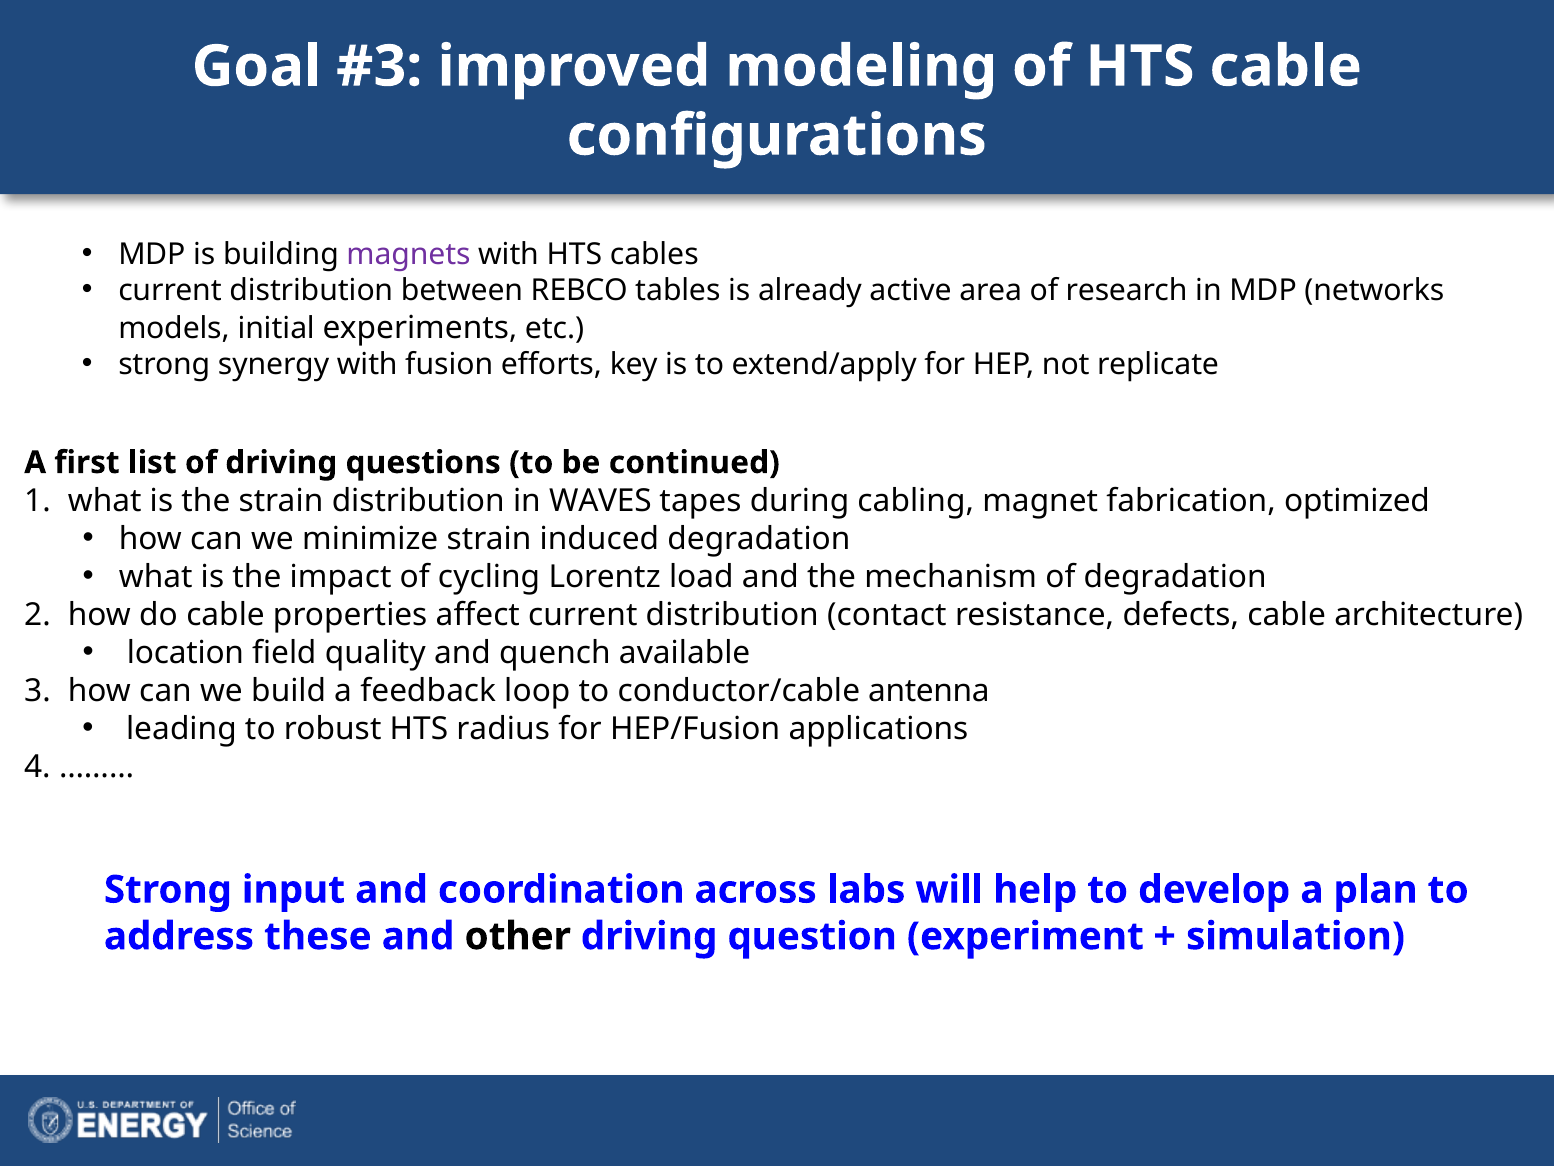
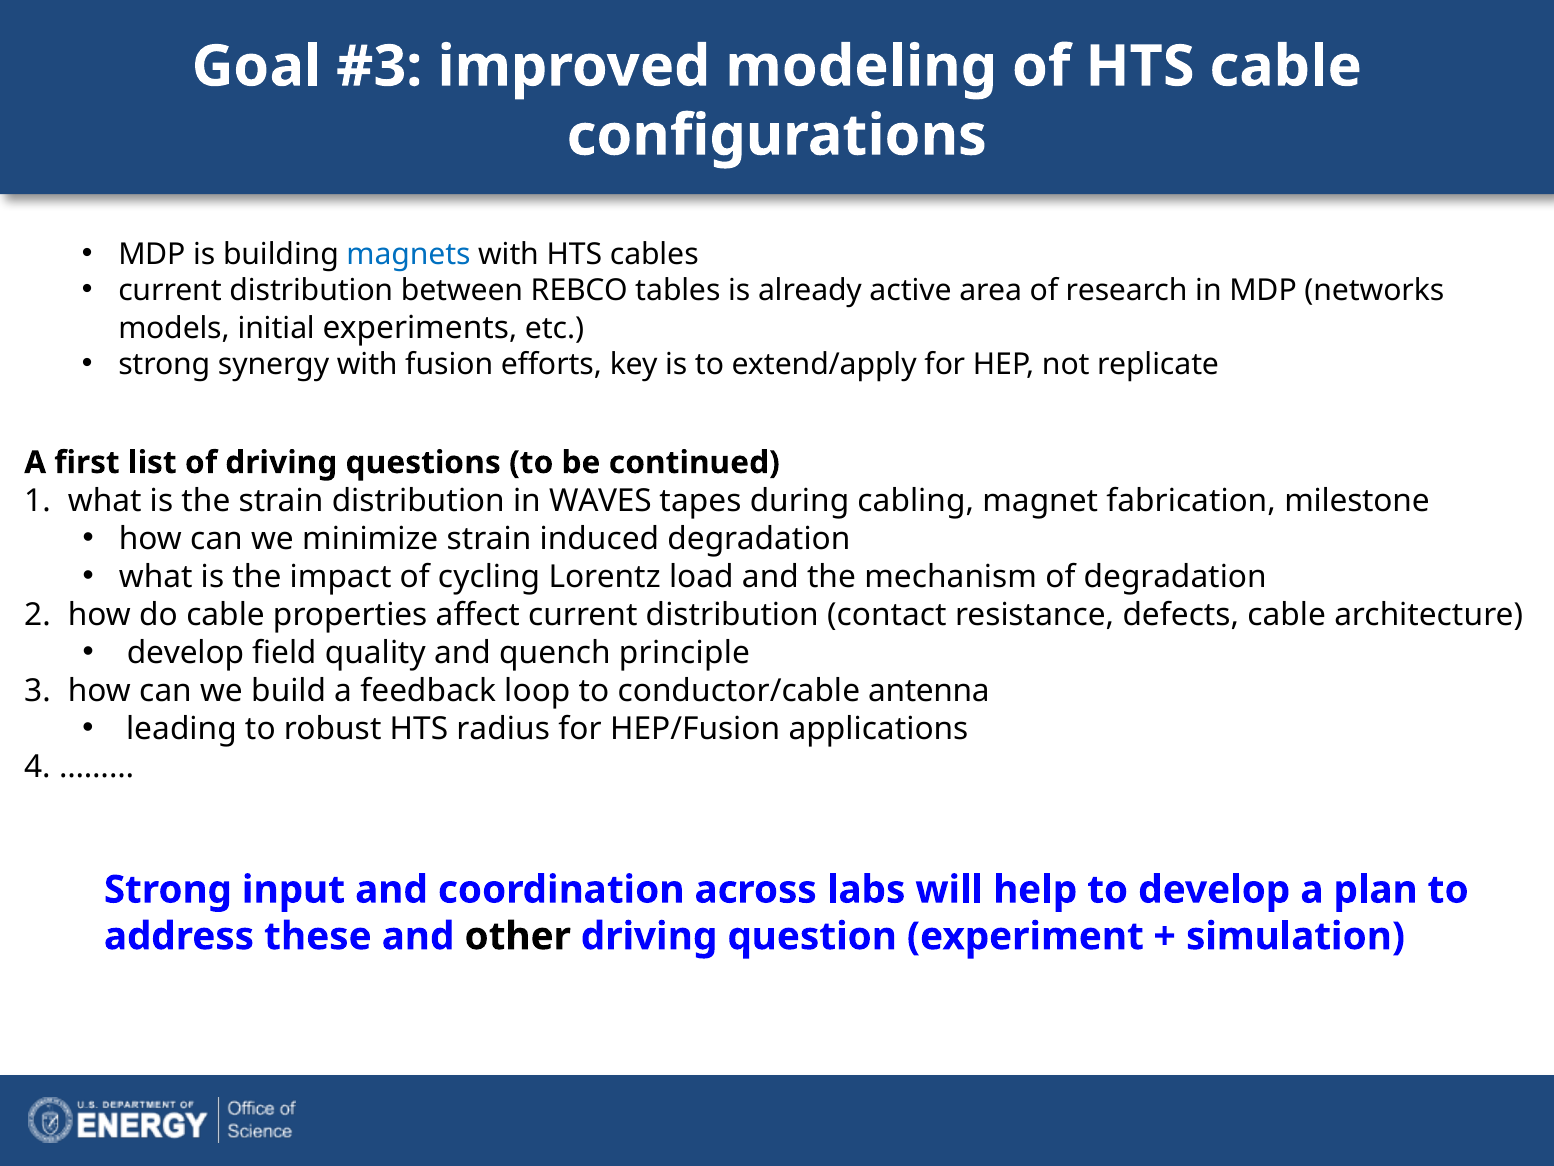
magnets colour: purple -> blue
optimized: optimized -> milestone
location at (185, 653): location -> develop
available: available -> principle
